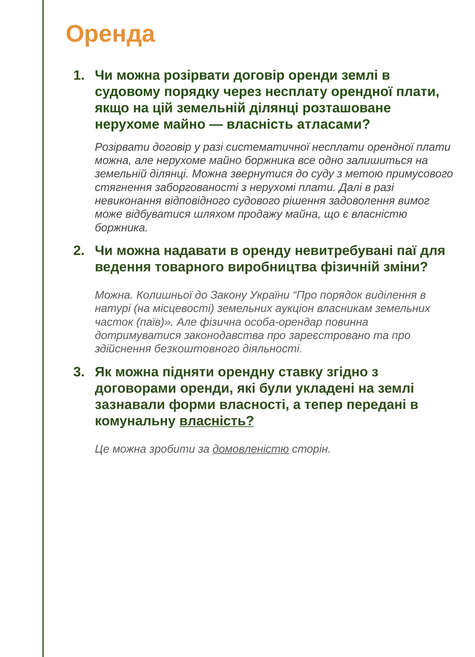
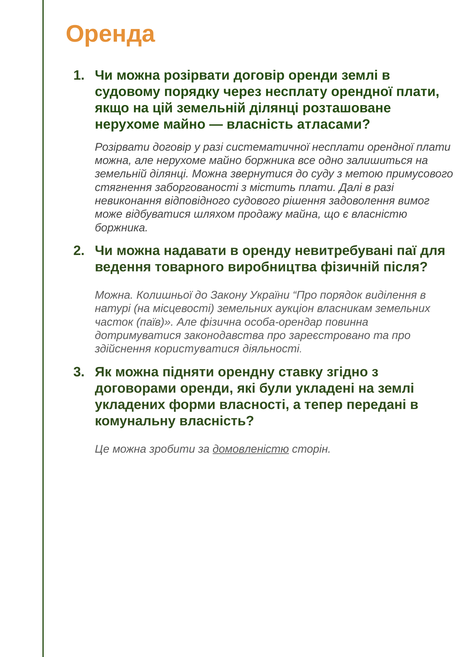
нерухомі: нерухомі -> містить
зміни: зміни -> після
безкоштовного: безкоштовного -> користуватися
зазнавали: зазнавали -> укладених
власність at (217, 420) underline: present -> none
